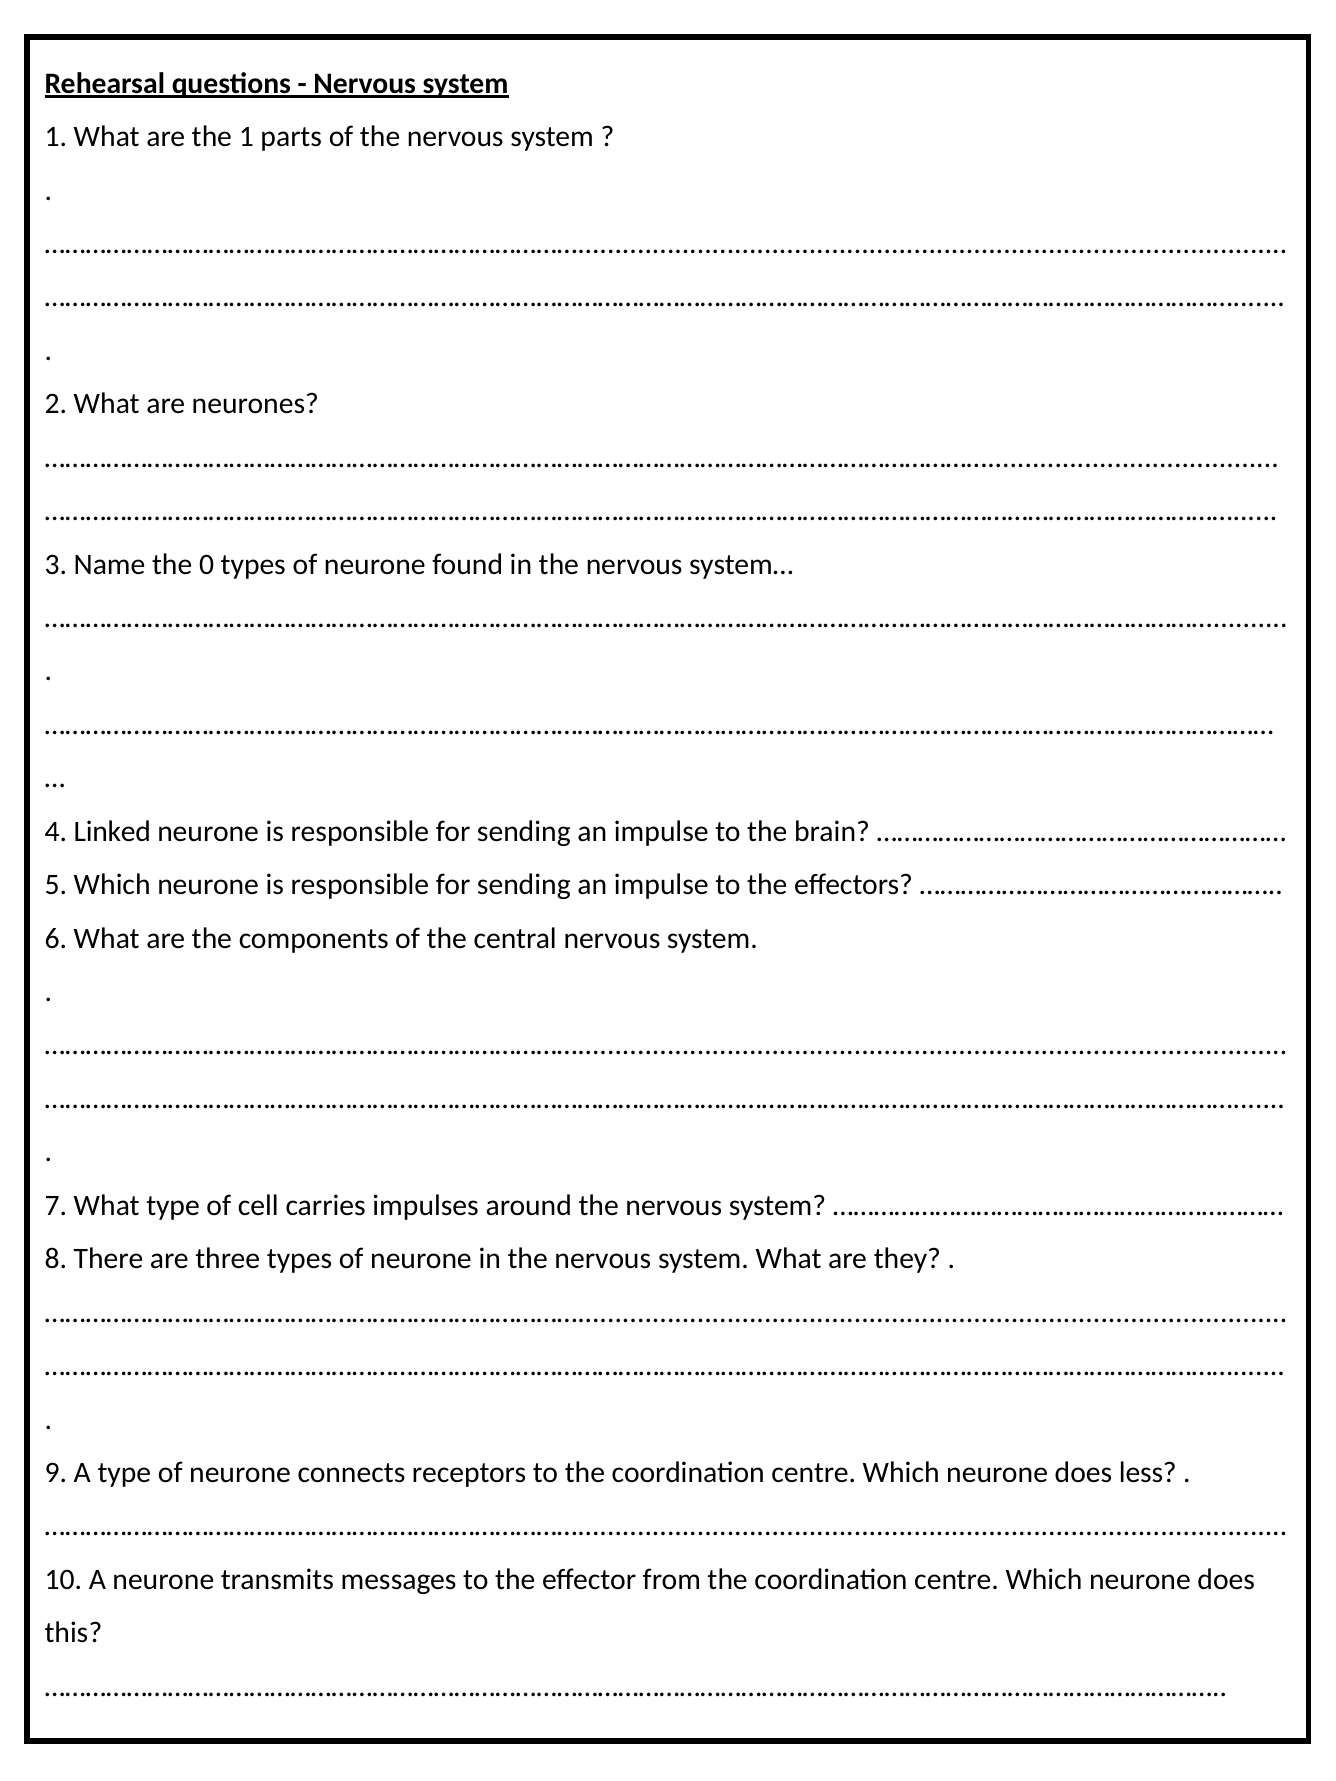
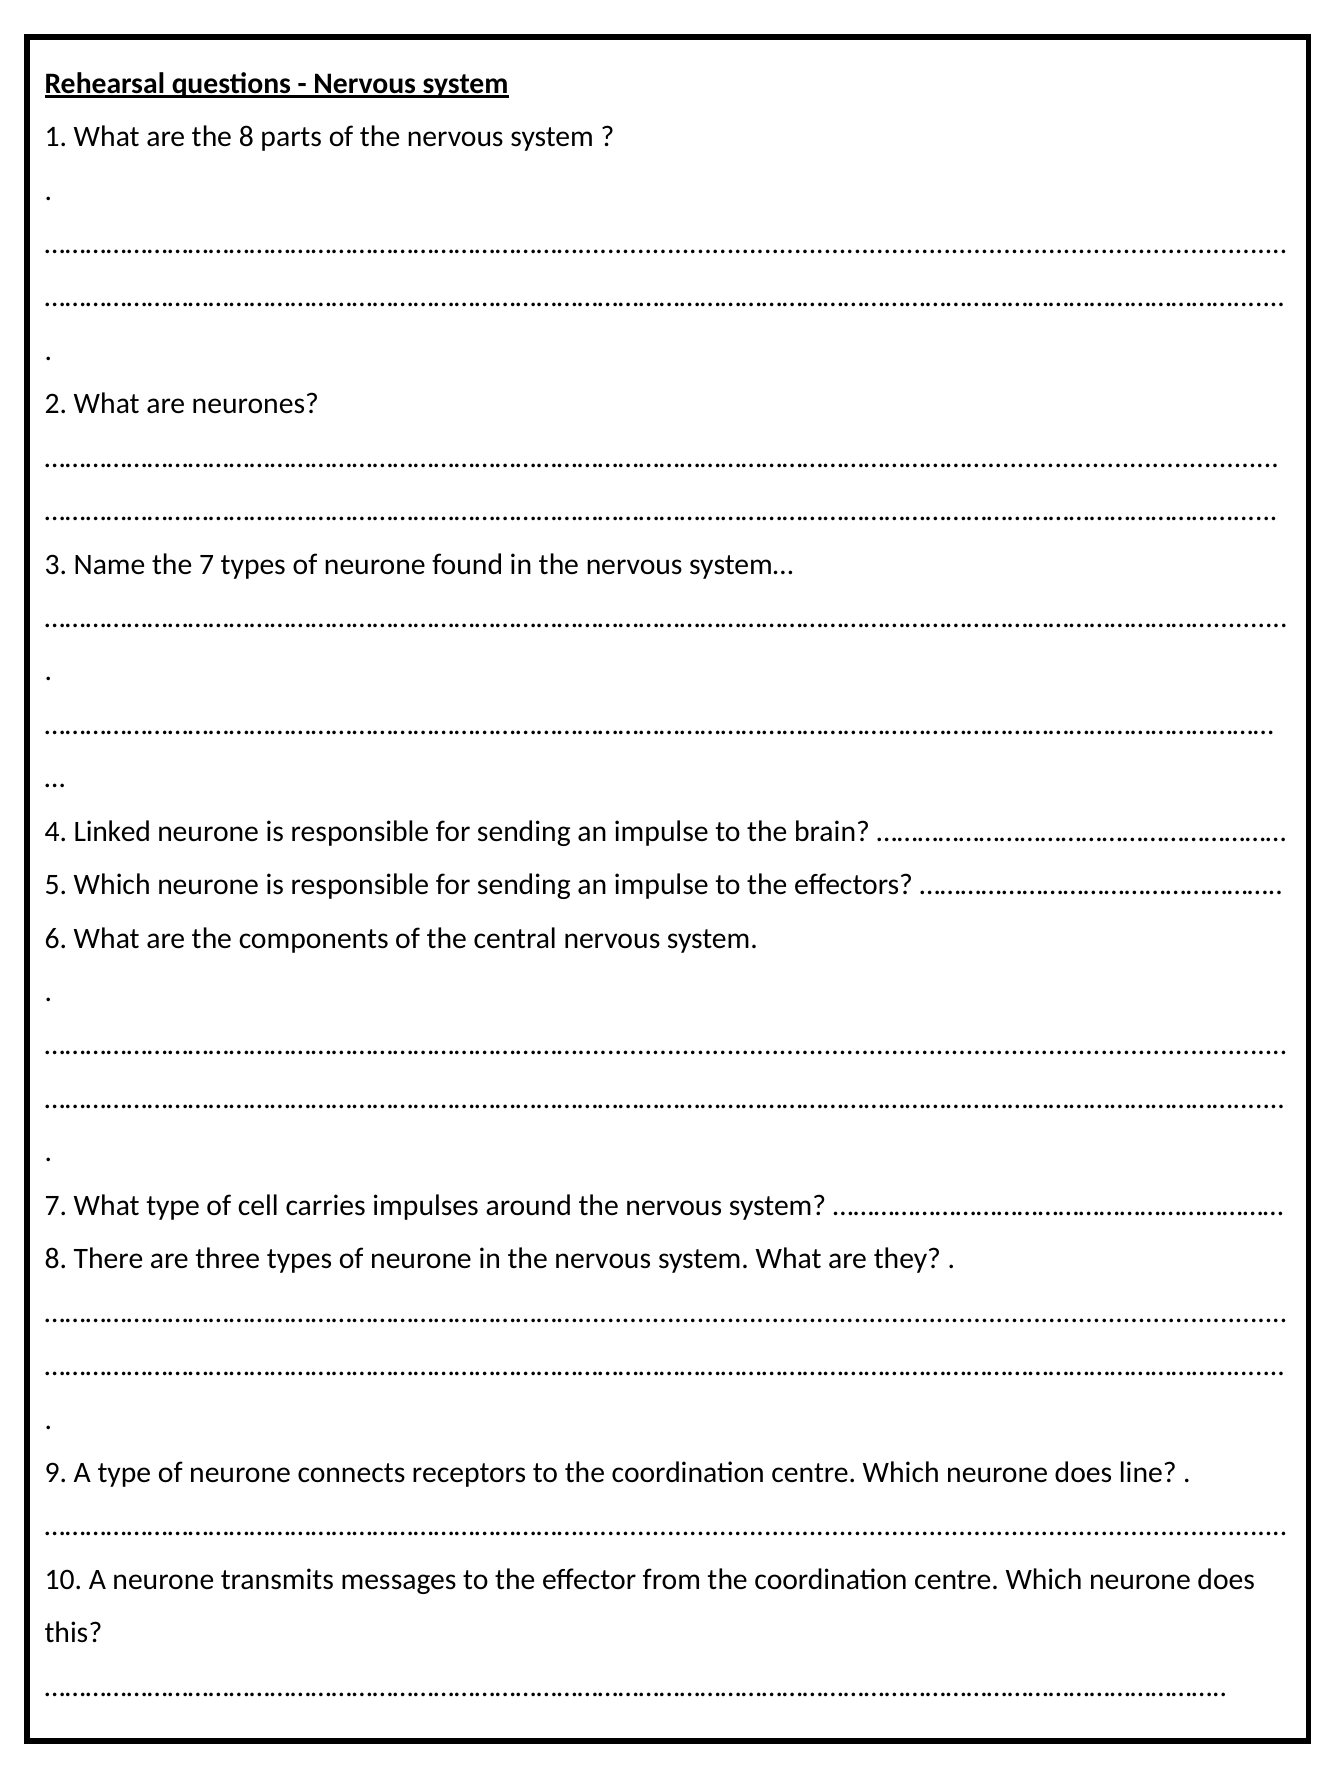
the 1: 1 -> 8
the 0: 0 -> 7
less: less -> line
